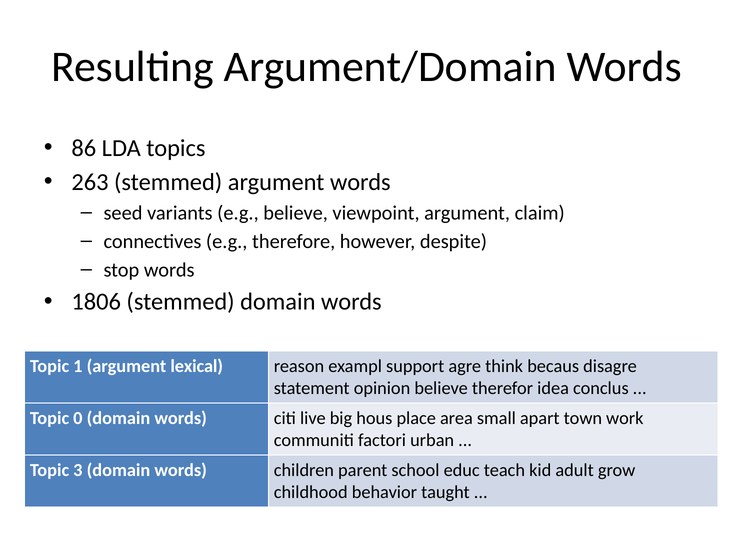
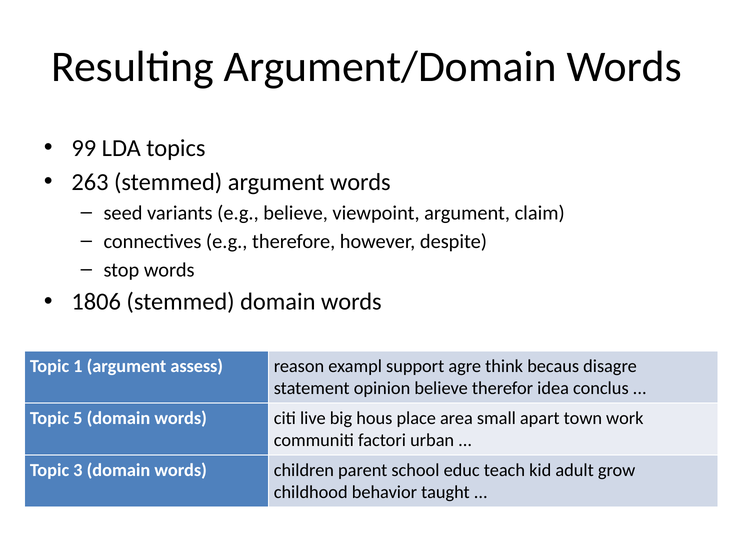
86: 86 -> 99
lexical: lexical -> assess
0: 0 -> 5
